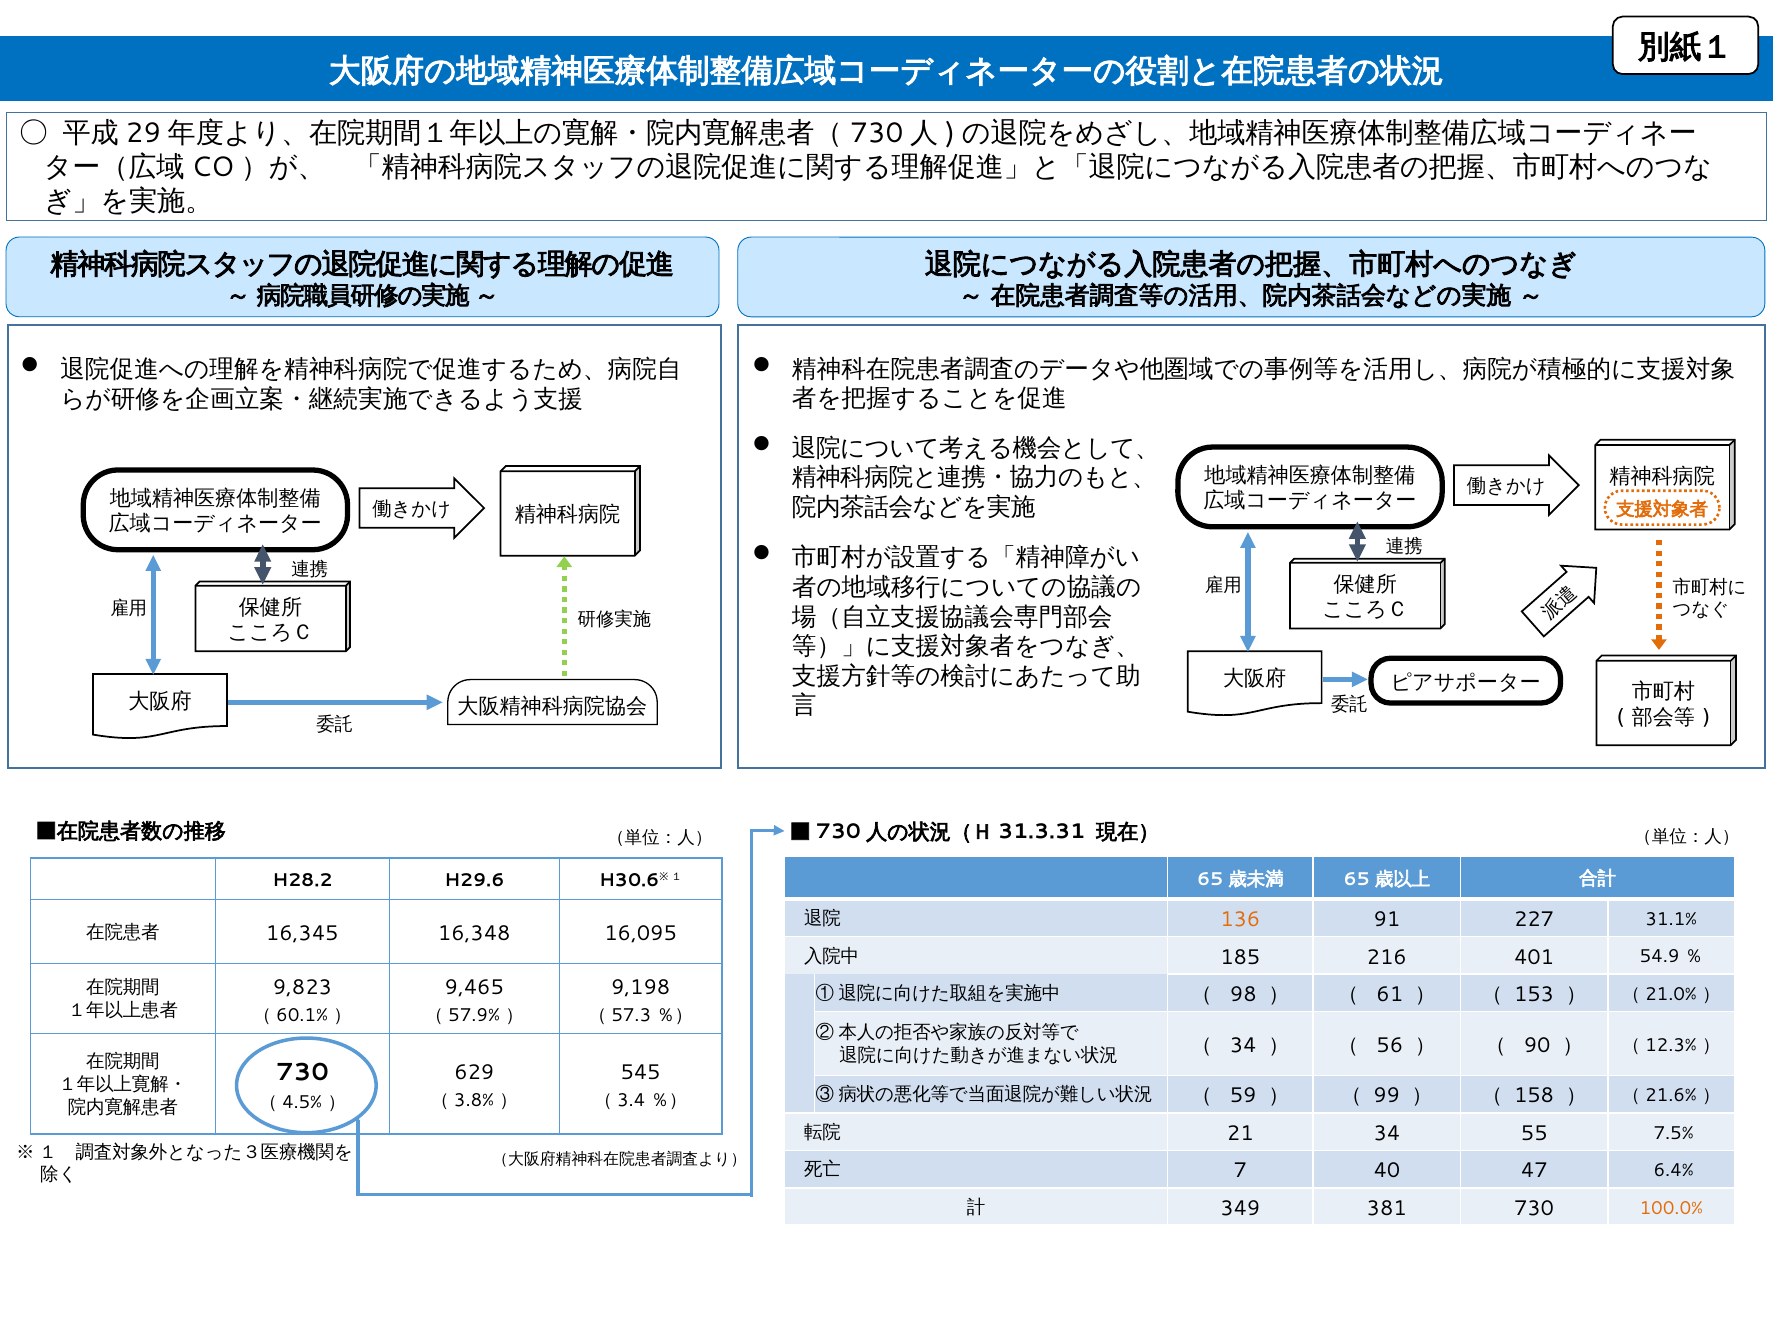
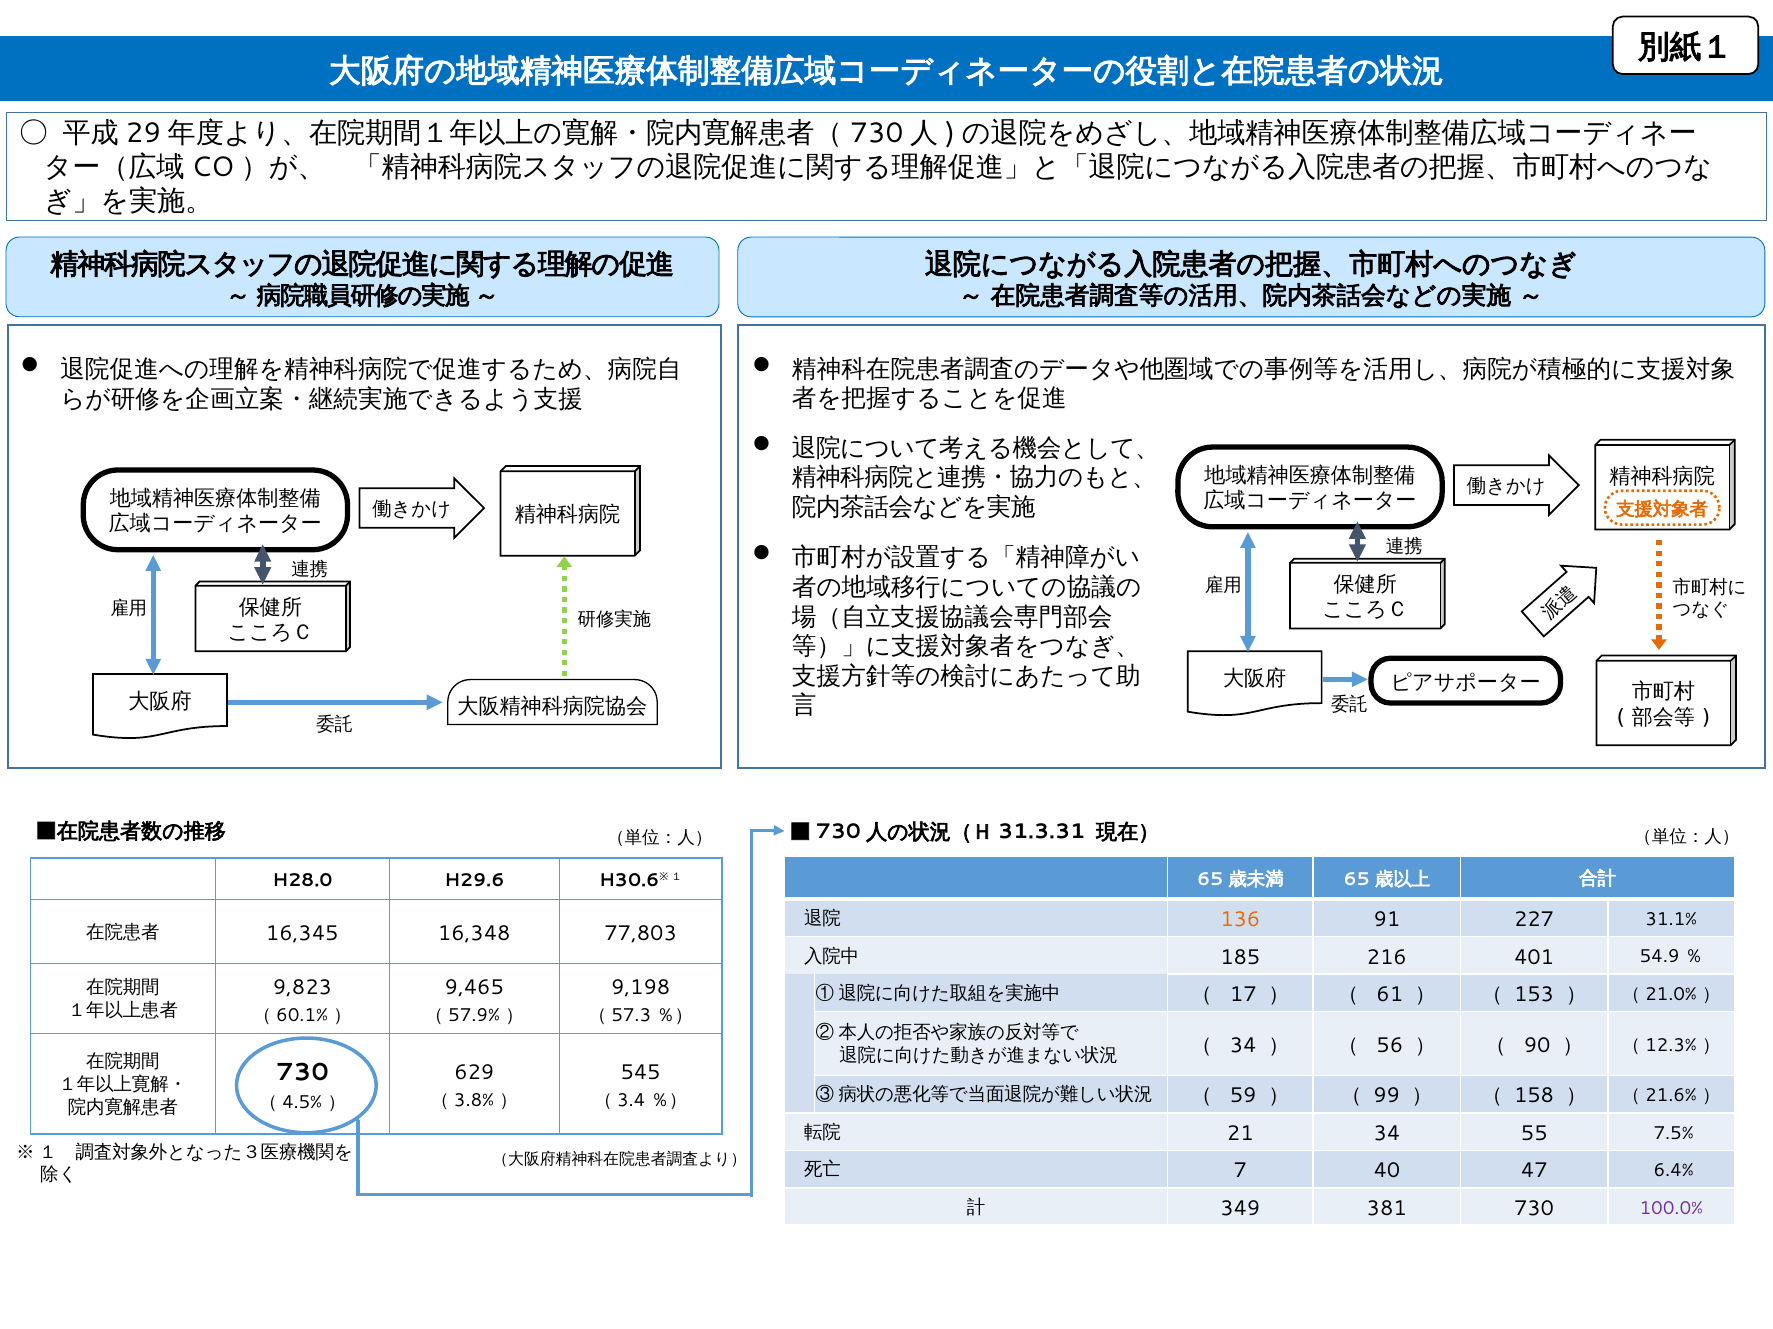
H28.2: H28.2 -> H28.0
16,095: 16,095 -> 77,803
98: 98 -> 17
100.0% colour: orange -> purple
